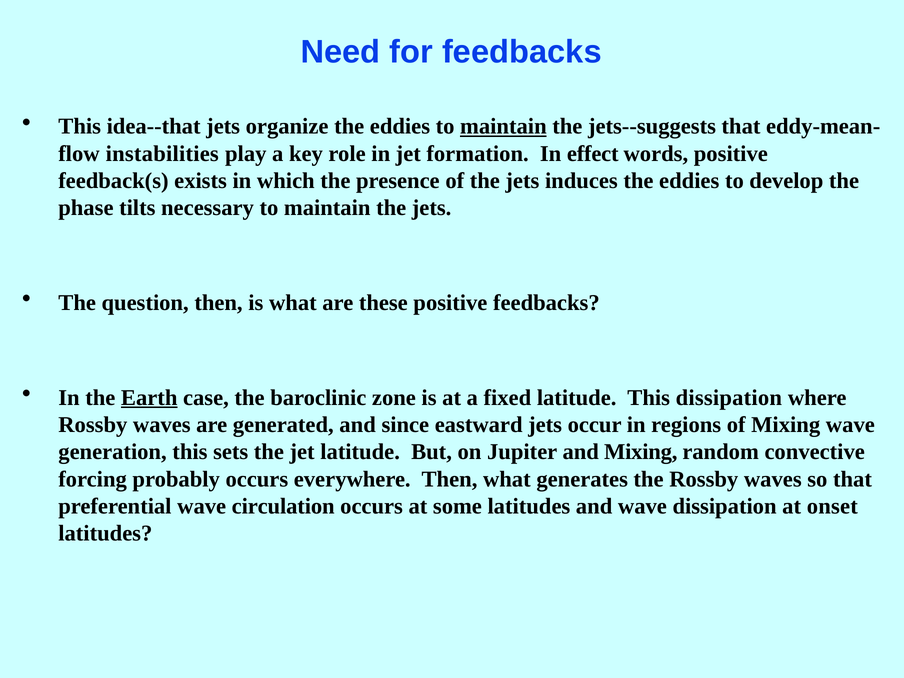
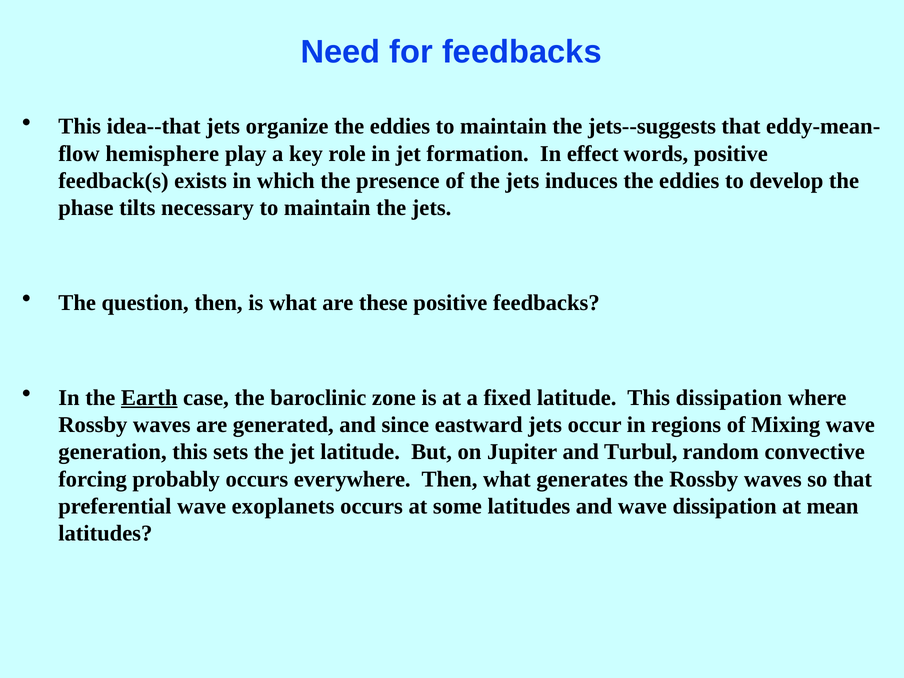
maintain at (503, 127) underline: present -> none
instabilities: instabilities -> hemisphere
and Mixing: Mixing -> Turbul
circulation: circulation -> exoplanets
onset: onset -> mean
